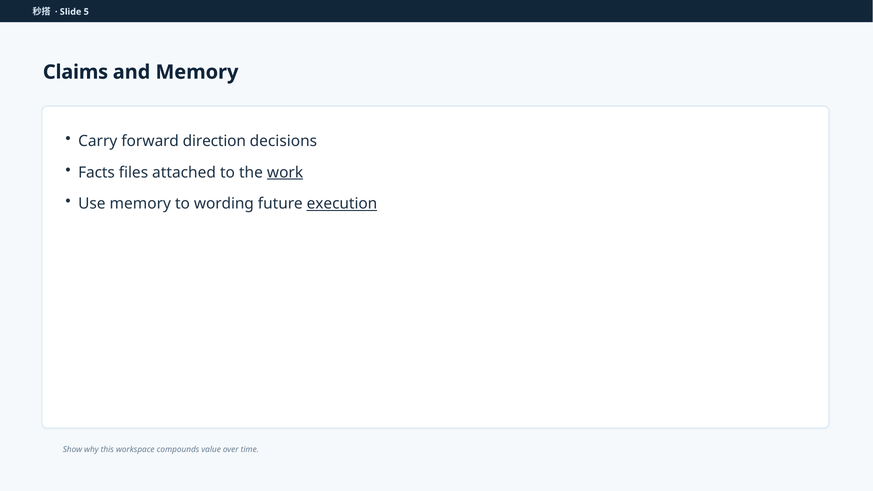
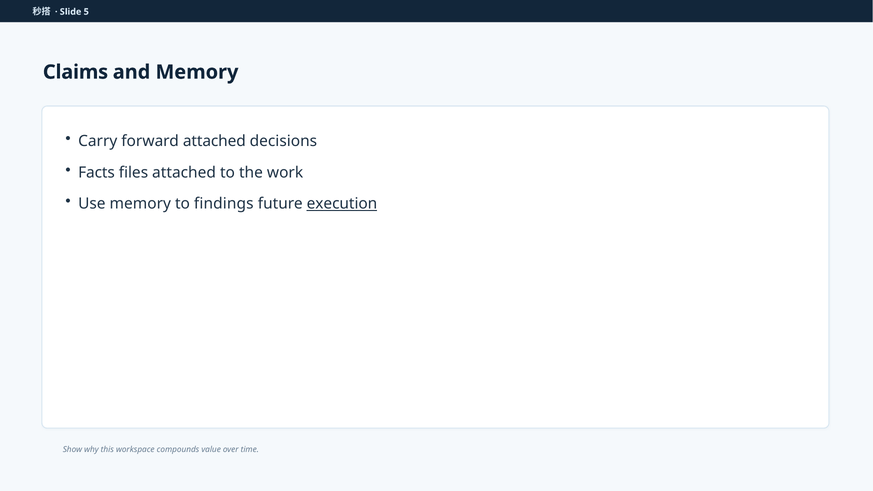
forward direction: direction -> attached
work underline: present -> none
wording: wording -> findings
